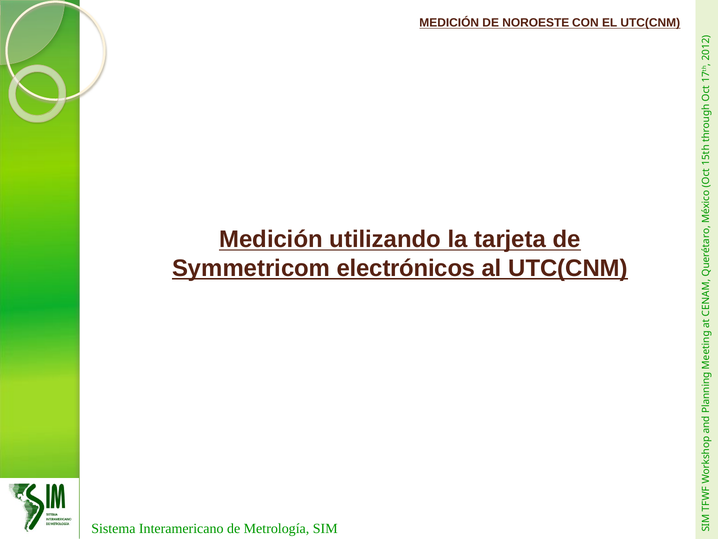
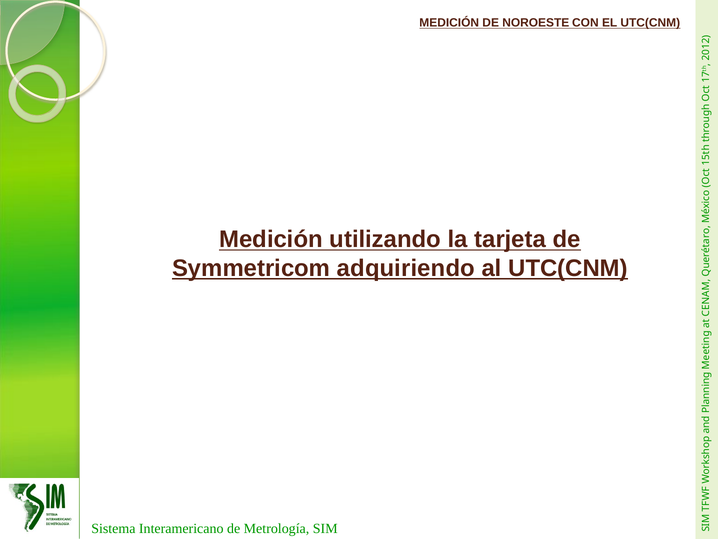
electrónicos: electrónicos -> adquiriendo
